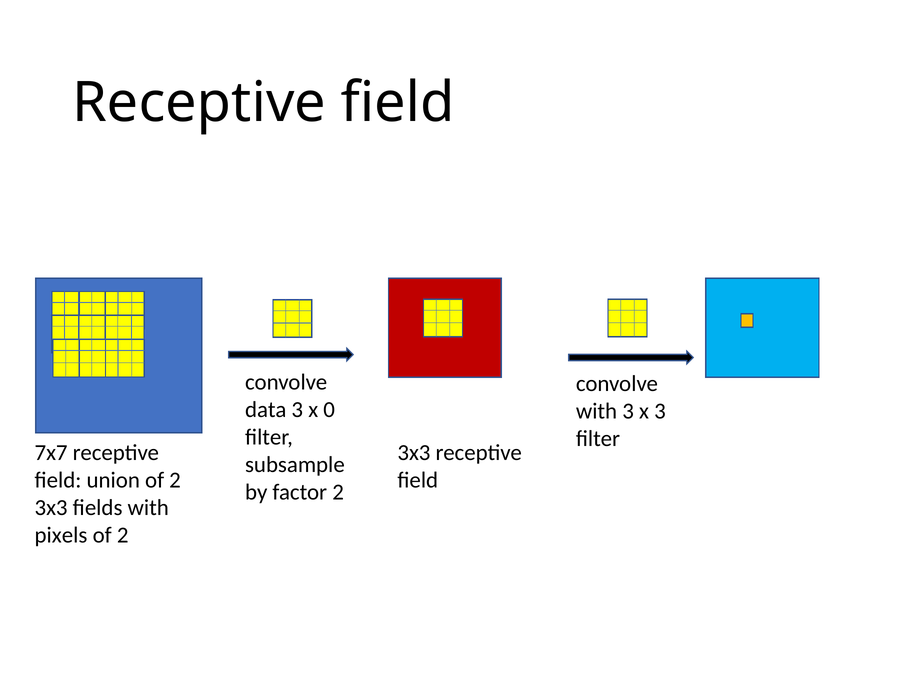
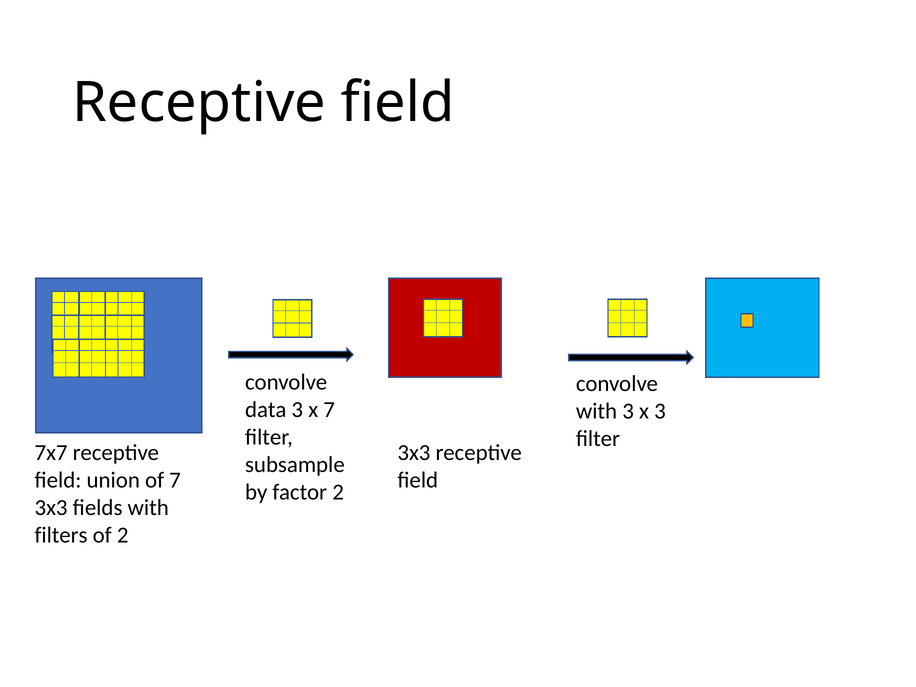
x 0: 0 -> 7
union of 2: 2 -> 7
pixels: pixels -> filters
